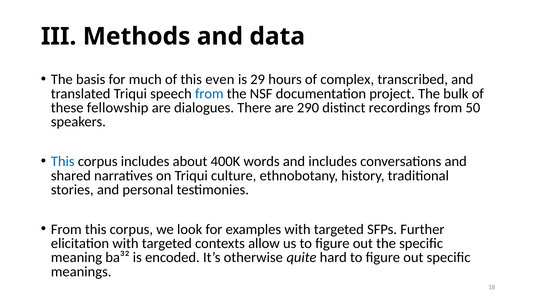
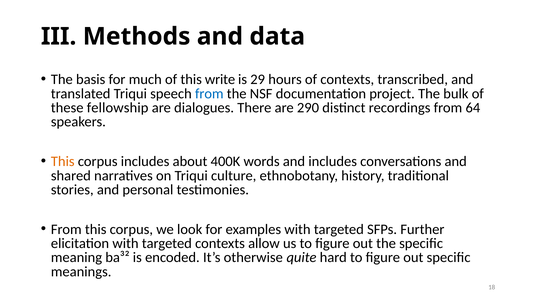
even: even -> write
of complex: complex -> contexts
50: 50 -> 64
This at (63, 162) colour: blue -> orange
